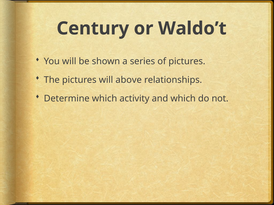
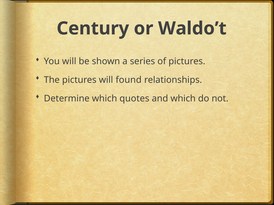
above: above -> found
activity: activity -> quotes
